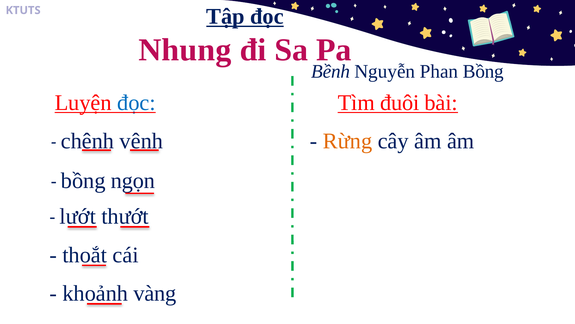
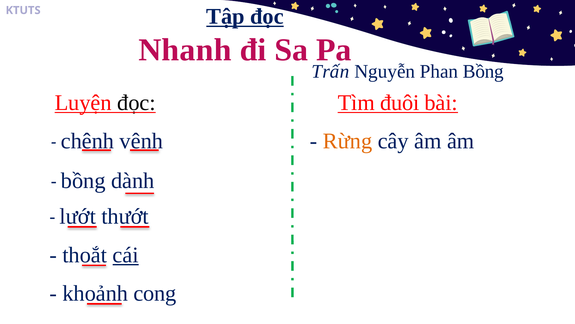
Nhung: Nhung -> Nhanh
Bềnh: Bềnh -> Trấn
đọc at (136, 103) colour: blue -> black
ngọn: ngọn -> dành
cái underline: none -> present
vàng: vàng -> cong
